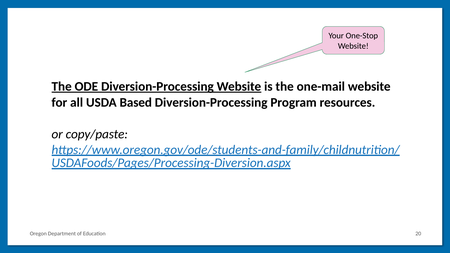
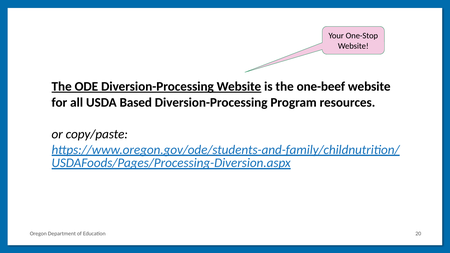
one-mail: one-mail -> one-beef
